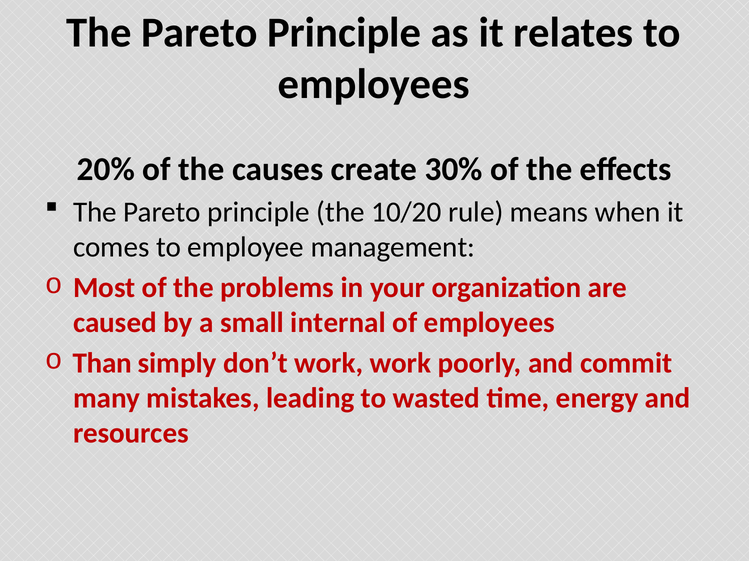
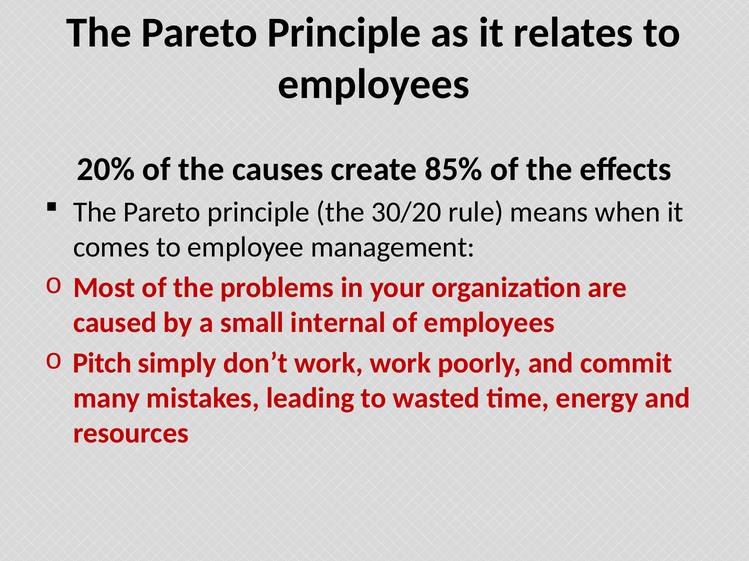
30%: 30% -> 85%
10/20: 10/20 -> 30/20
Than: Than -> Pitch
